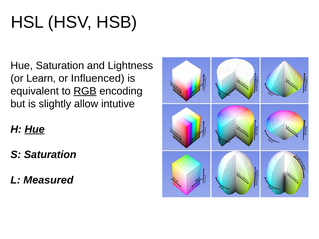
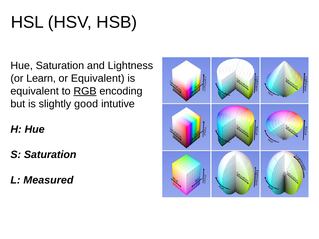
or Influenced: Influenced -> Equivalent
allow: allow -> good
Hue at (35, 129) underline: present -> none
